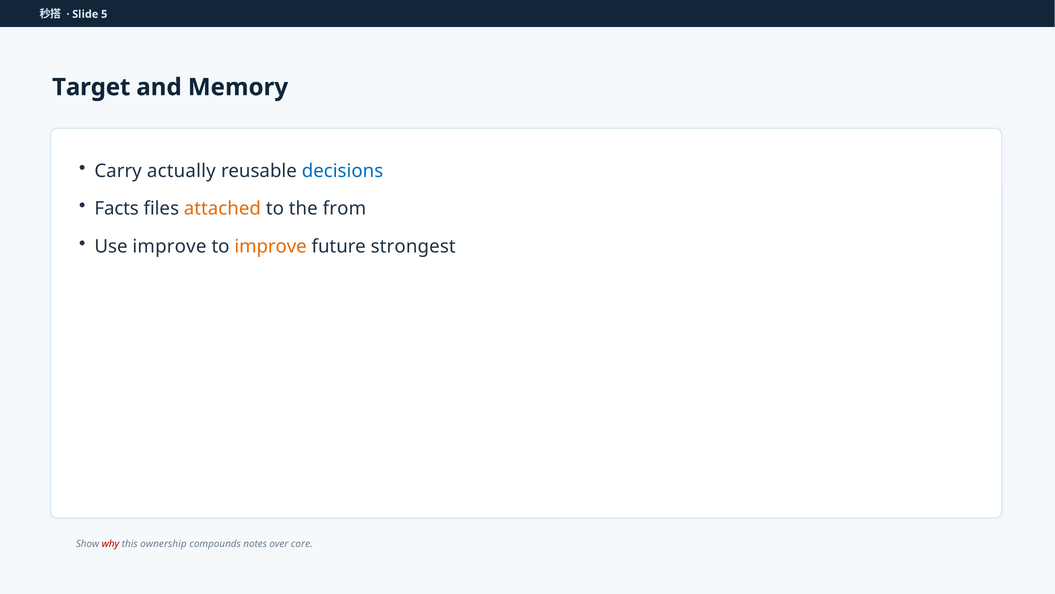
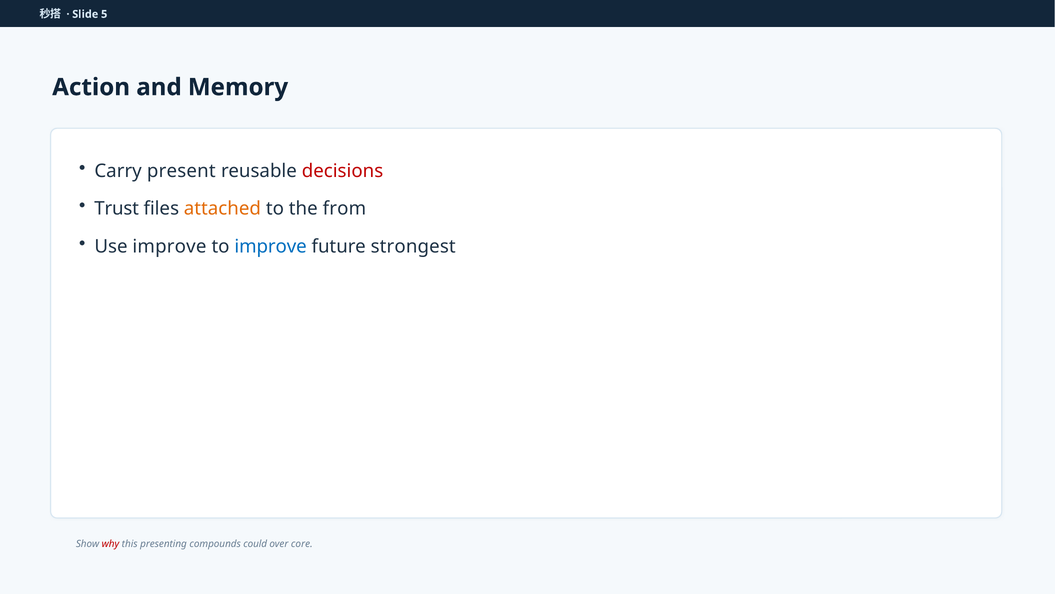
Target: Target -> Action
actually: actually -> present
decisions colour: blue -> red
Facts: Facts -> Trust
improve at (271, 246) colour: orange -> blue
ownership: ownership -> presenting
notes: notes -> could
